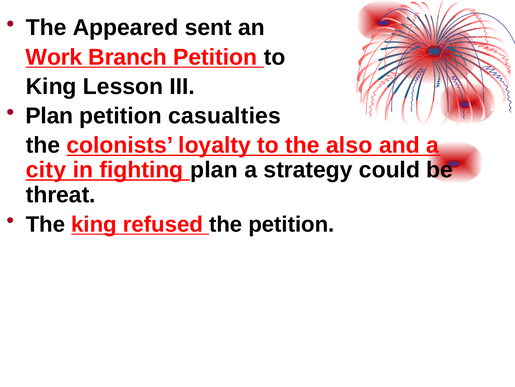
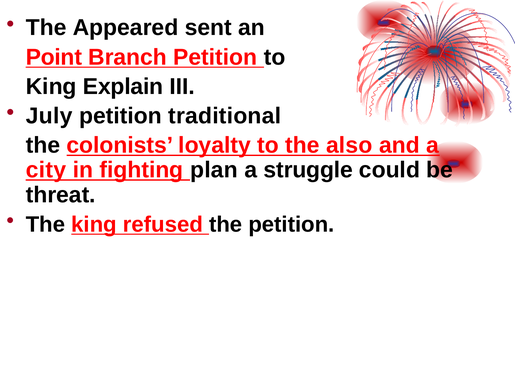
Work: Work -> Point
Lesson: Lesson -> Explain
Plan at (49, 116): Plan -> July
casualties: casualties -> traditional
strategy: strategy -> struggle
